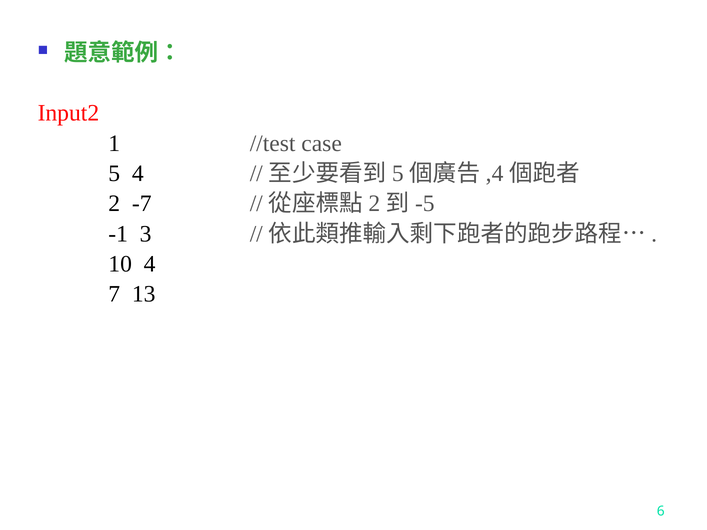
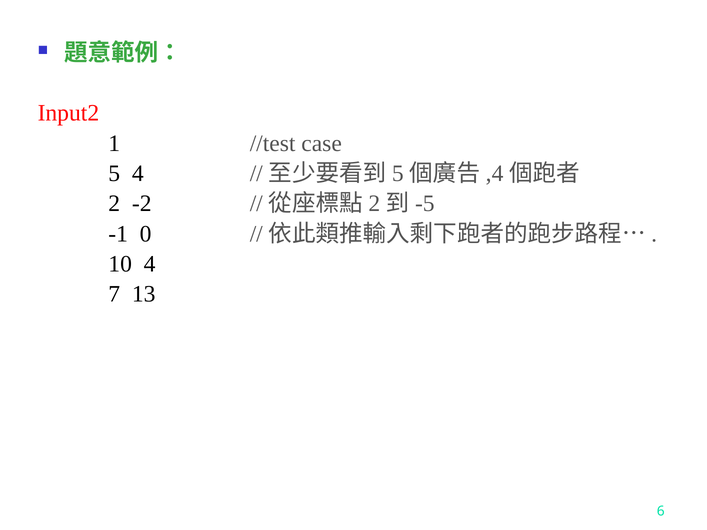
-7: -7 -> -2
3: 3 -> 0
